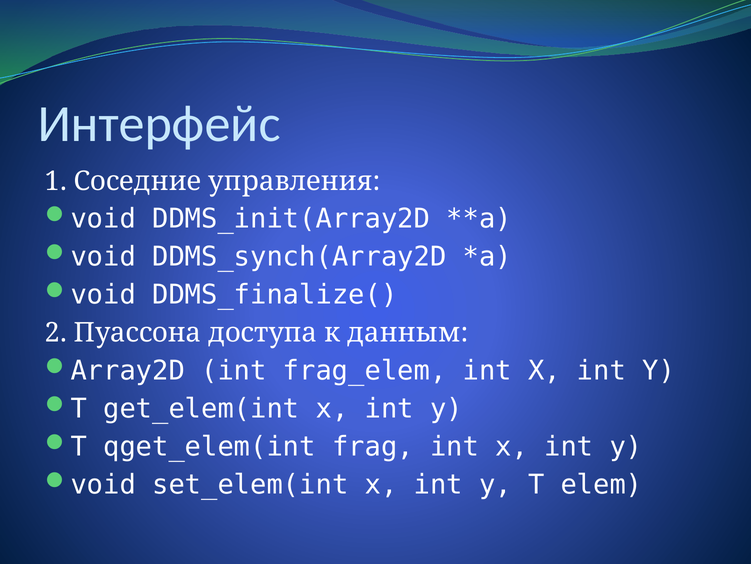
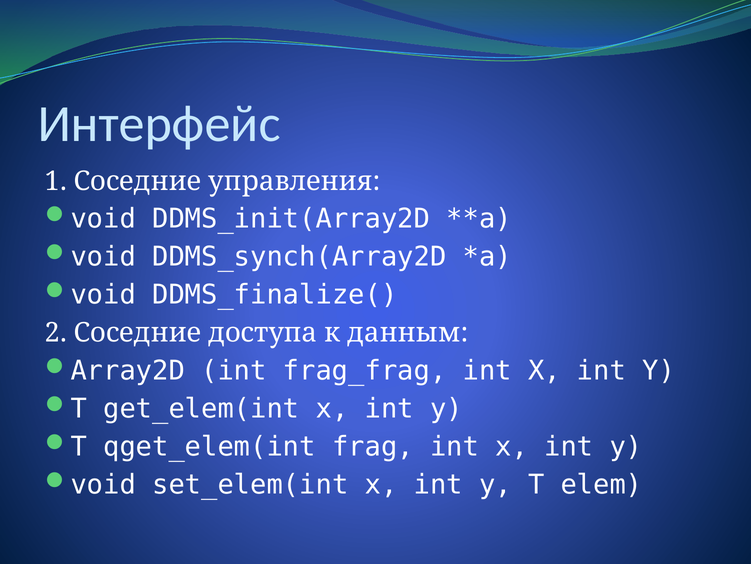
2 Пуассона: Пуассона -> Соседние
frag_elem: frag_elem -> frag_frag
